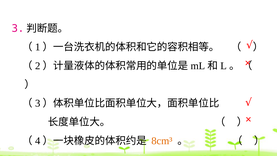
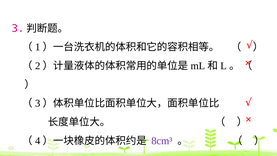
8cm³ colour: orange -> purple
